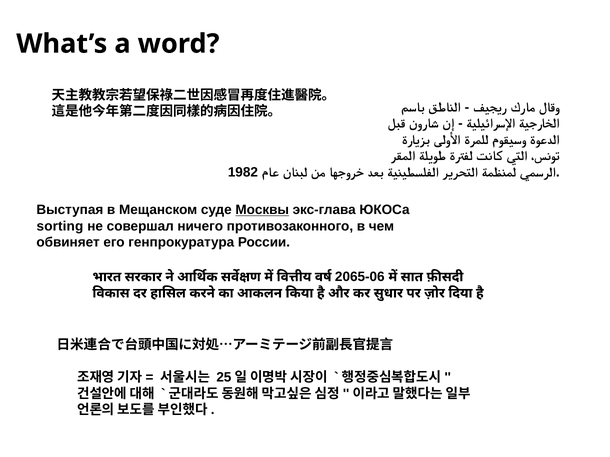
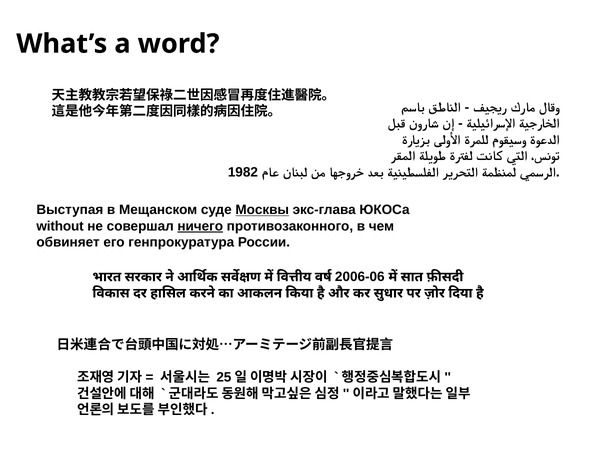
sorting: sorting -> without
ничего underline: none -> present
2065-06: 2065-06 -> 2006-06
